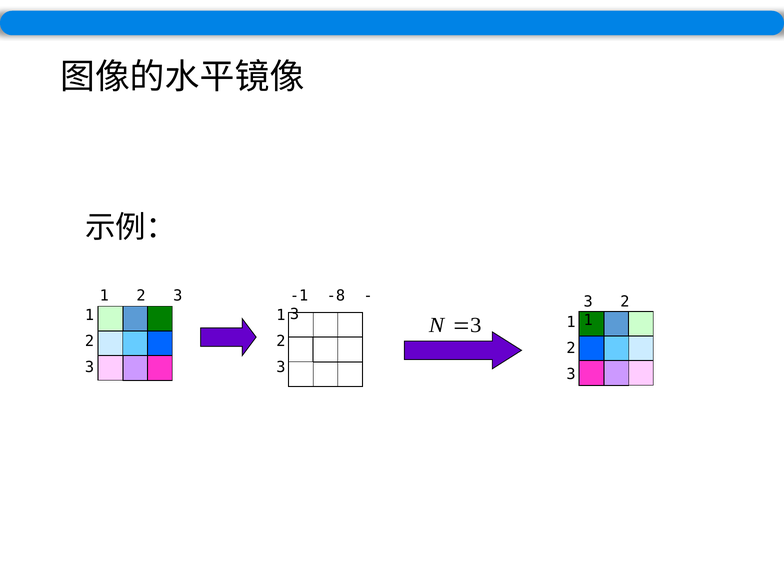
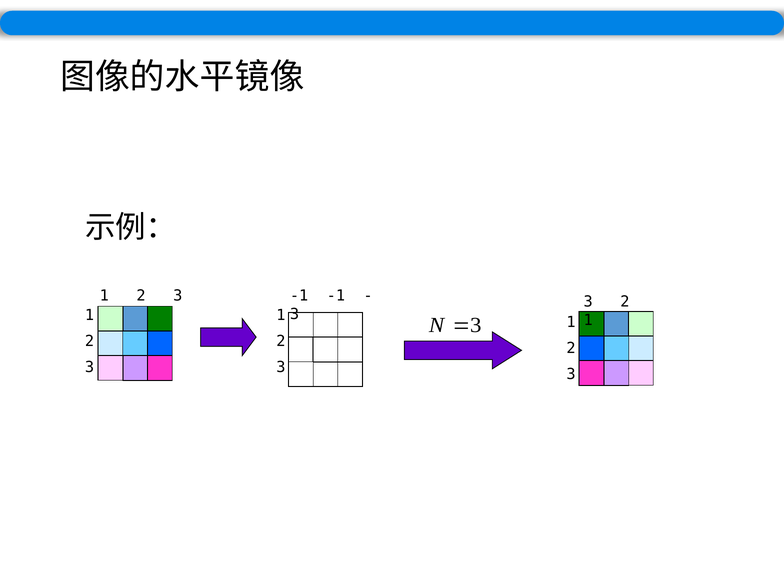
-1 -8: -8 -> -1
